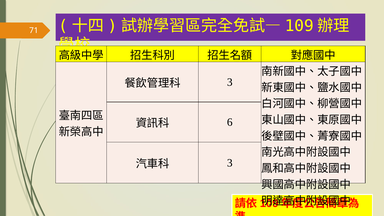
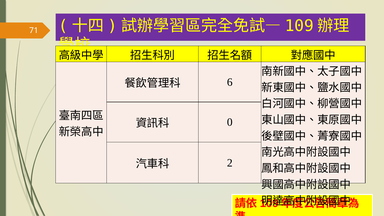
3 at (230, 82): 3 -> 6
6: 6 -> 0
3 at (230, 163): 3 -> 2
